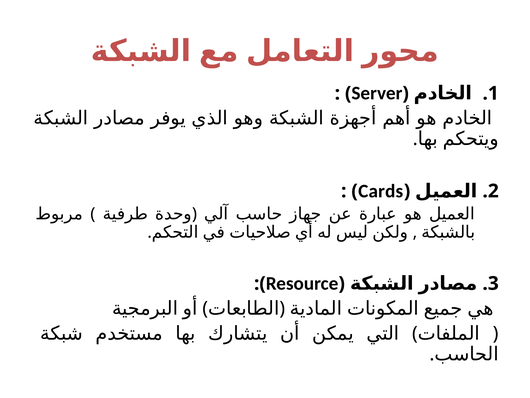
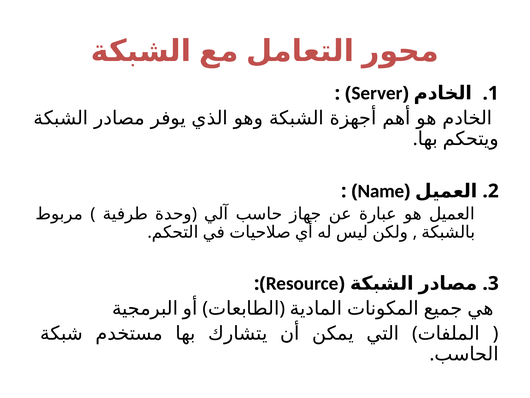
Cards: Cards -> Name
